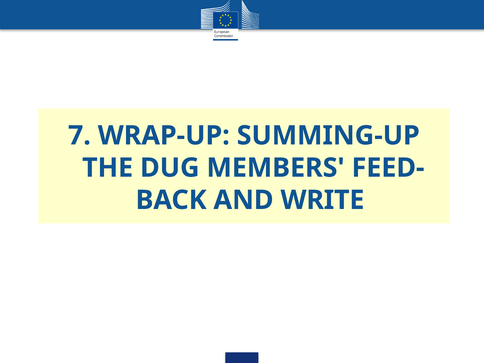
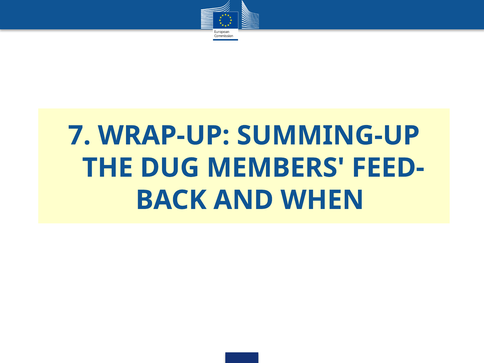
WRITE: WRITE -> WHEN
